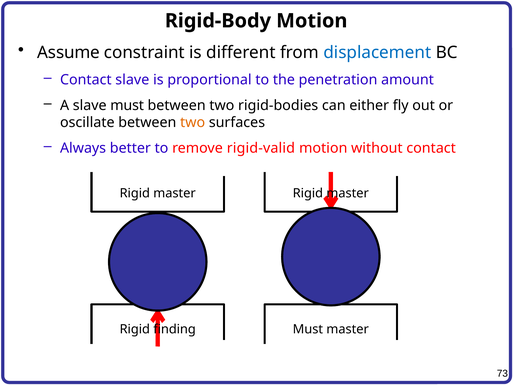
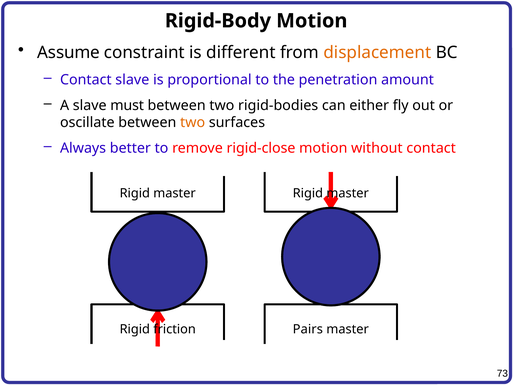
displacement colour: blue -> orange
rigid-valid: rigid-valid -> rigid-close
finding: finding -> friction
Must at (308, 329): Must -> Pairs
